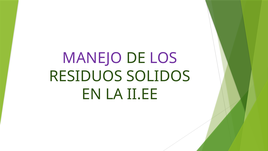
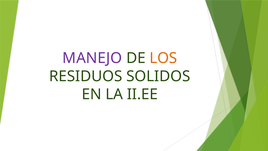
LOS colour: purple -> orange
